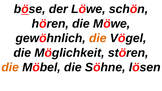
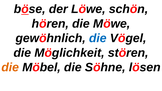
die at (98, 38) colour: orange -> blue
